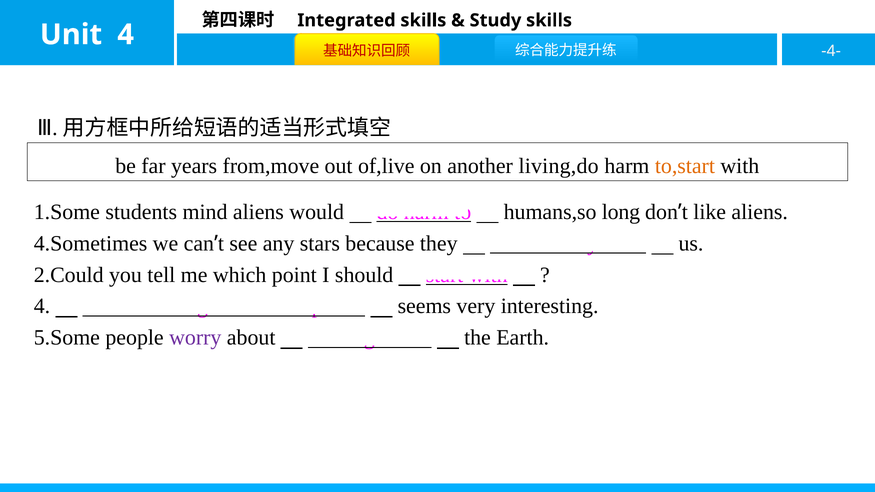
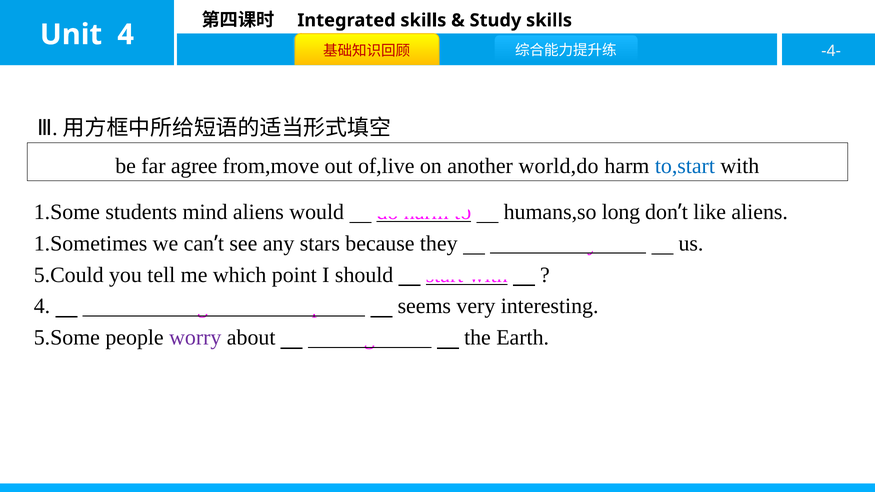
years: years -> agree
living,do: living,do -> world,do
to,start colour: orange -> blue
4.Sometimes: 4.Sometimes -> 1.Sometimes
2.Could: 2.Could -> 5.Could
